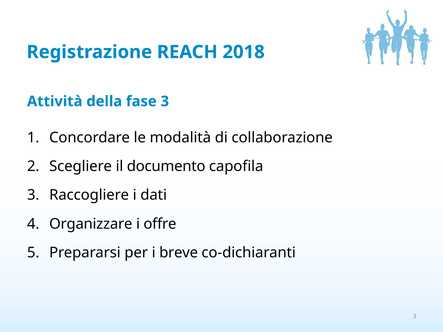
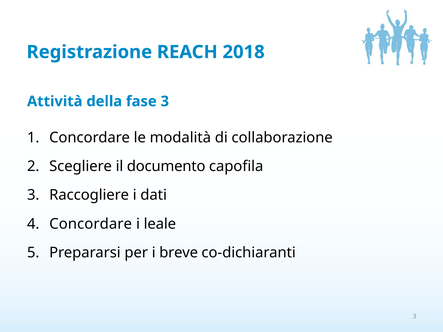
Organizzare at (91, 224): Organizzare -> Concordare
offre: offre -> leale
